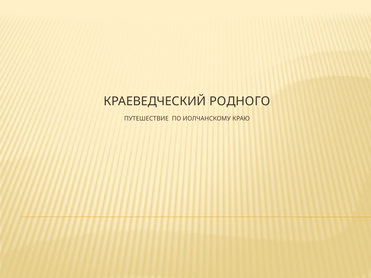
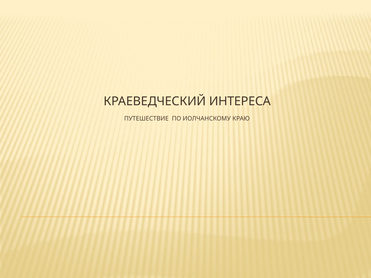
РОДНОГО: РОДНОГО -> ИНТЕРЕСА
